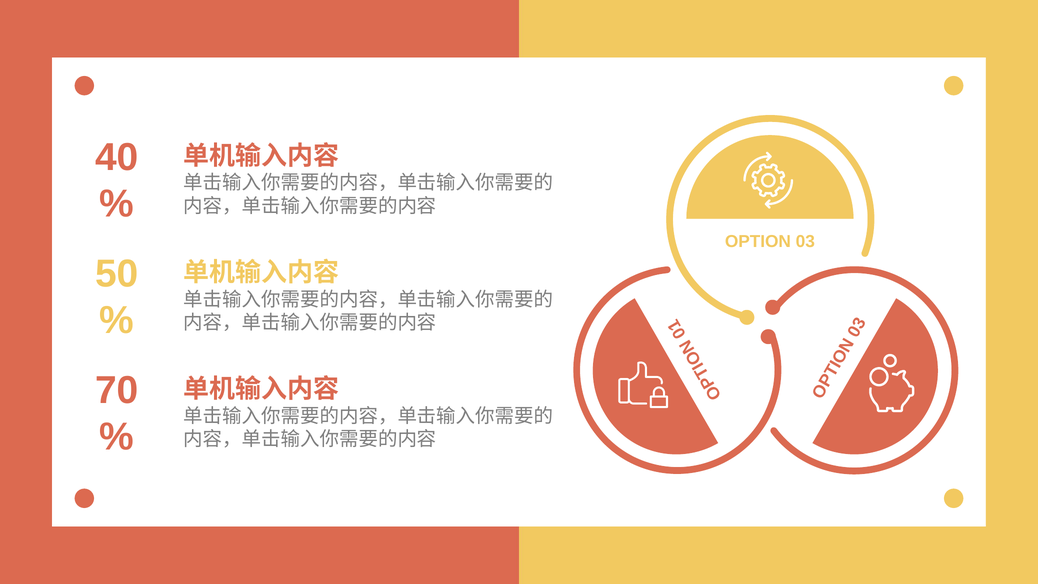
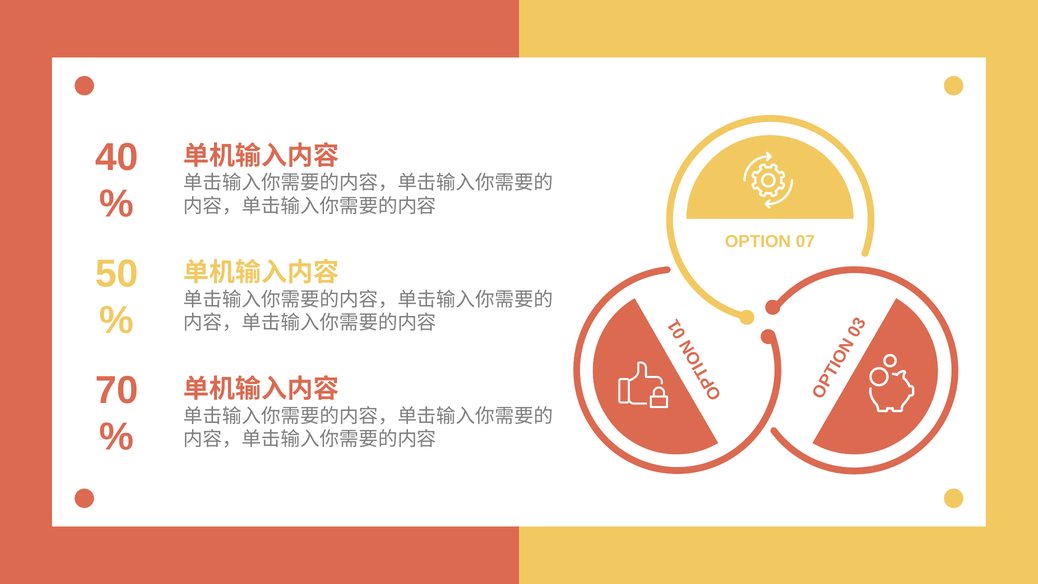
03: 03 -> 07
